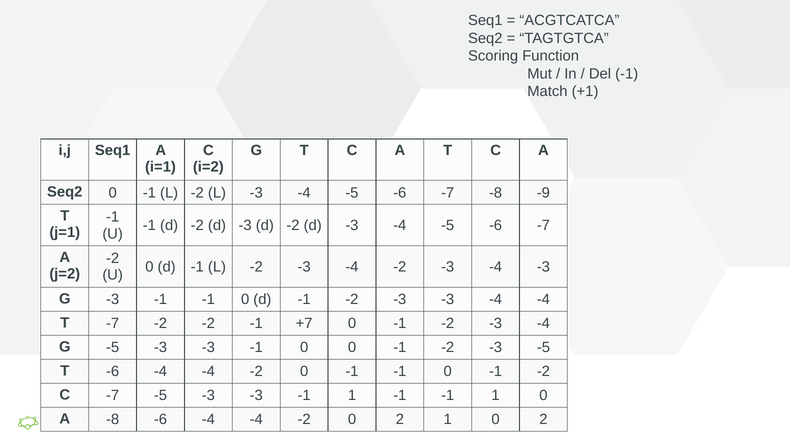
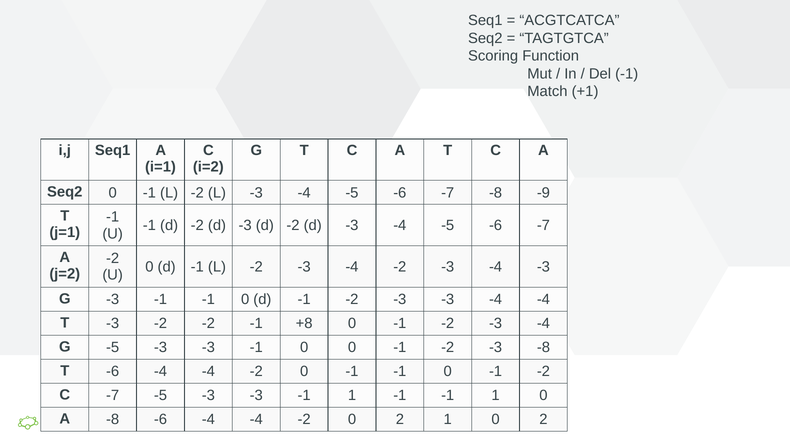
T -7: -7 -> -3
+7: +7 -> +8
-3 -5: -5 -> -8
